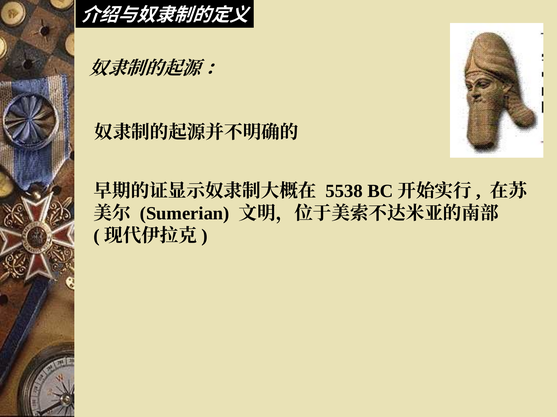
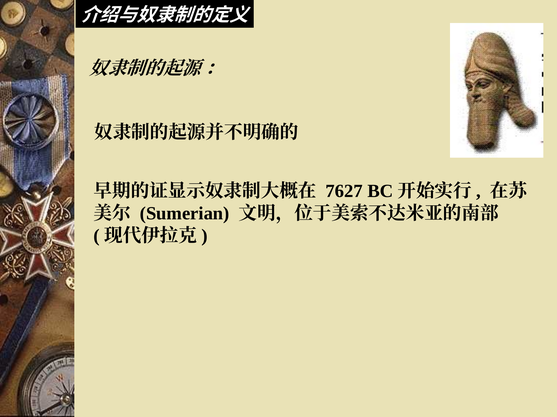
5538: 5538 -> 7627
